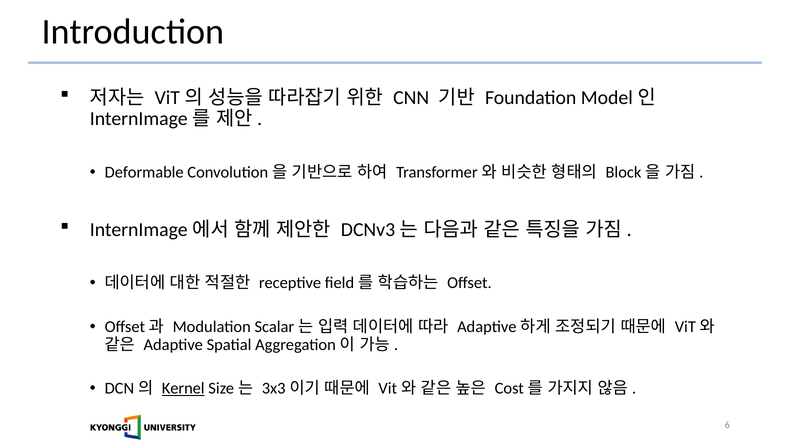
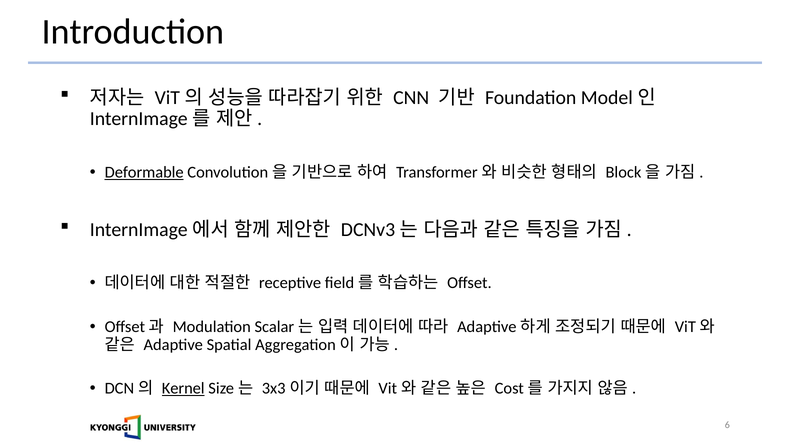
Deformable underline: none -> present
